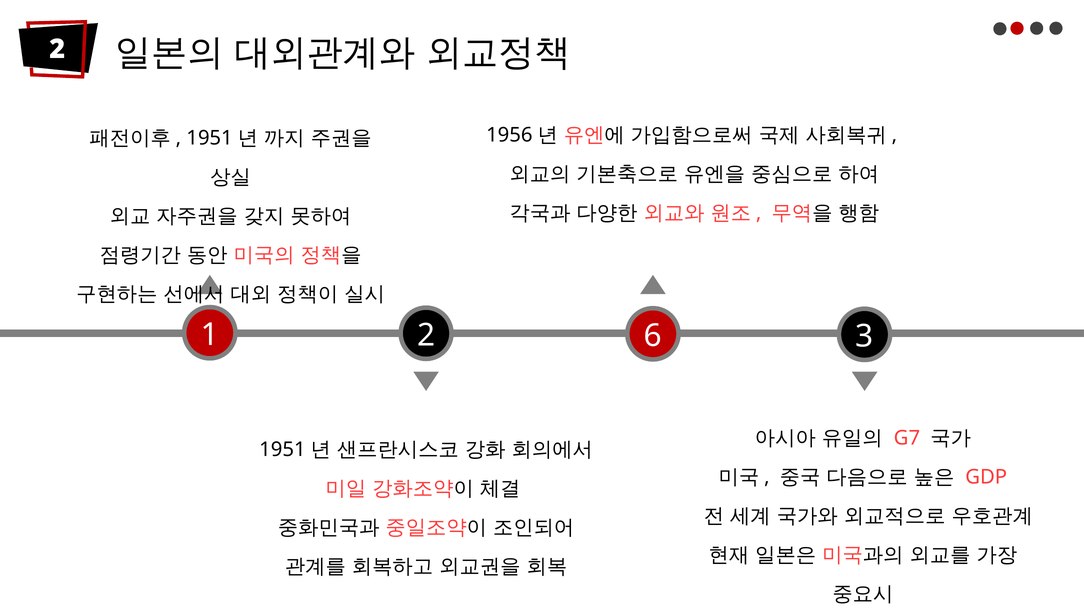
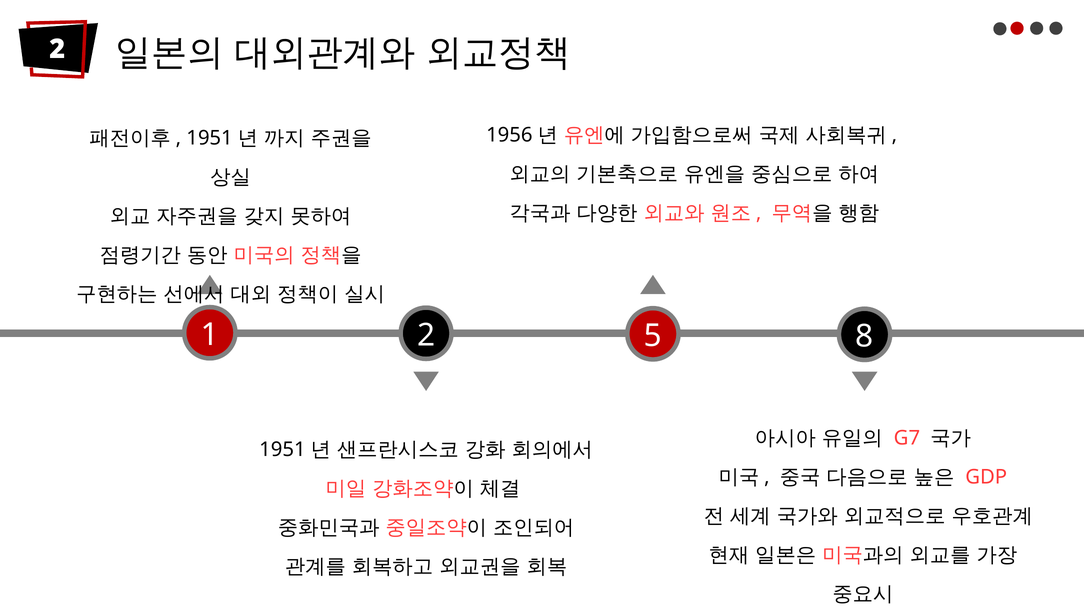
6: 6 -> 5
3: 3 -> 8
